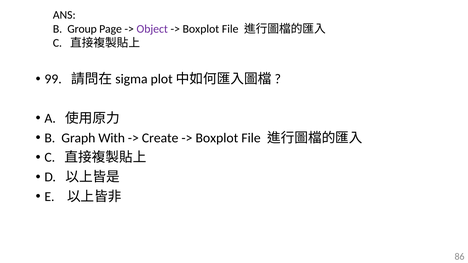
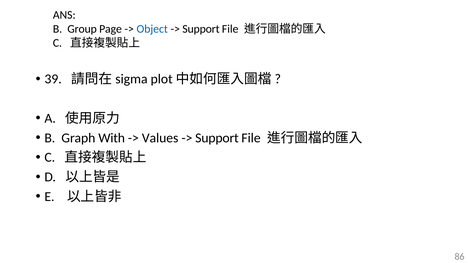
Object colour: purple -> blue
Boxplot at (201, 29): Boxplot -> Support
99: 99 -> 39
Create: Create -> Values
Boxplot at (217, 138): Boxplot -> Support
